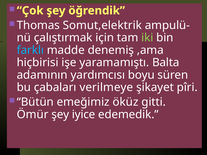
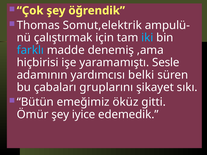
iki colour: light green -> light blue
Balta: Balta -> Sesle
boyu: boyu -> belki
verilmeye: verilmeye -> gruplarını
pîri: pîri -> sıkı
